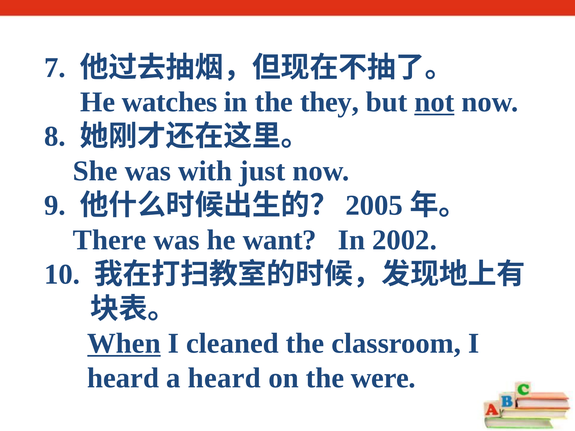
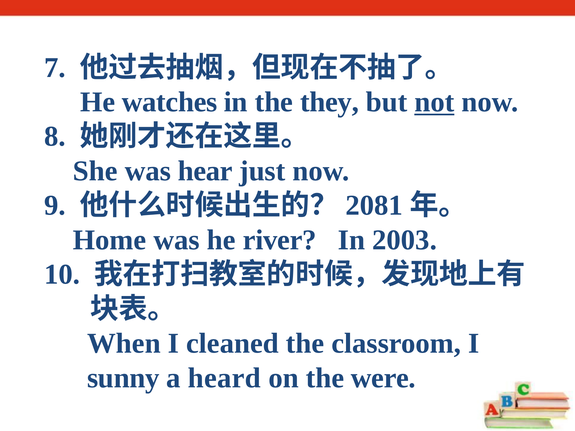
with: with -> hear
2005: 2005 -> 2081
There: There -> Home
want: want -> river
2002: 2002 -> 2003
When underline: present -> none
heard at (123, 378): heard -> sunny
